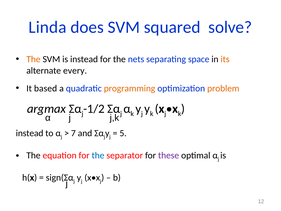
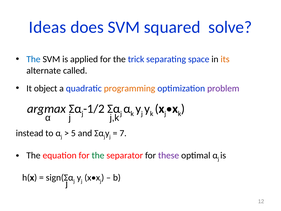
Linda: Linda -> Ideas
The at (33, 59) colour: orange -> blue
is instead: instead -> applied
nets: nets -> trick
every: every -> called
based: based -> object
problem colour: orange -> purple
7: 7 -> 5
5: 5 -> 7
the at (98, 155) colour: blue -> green
